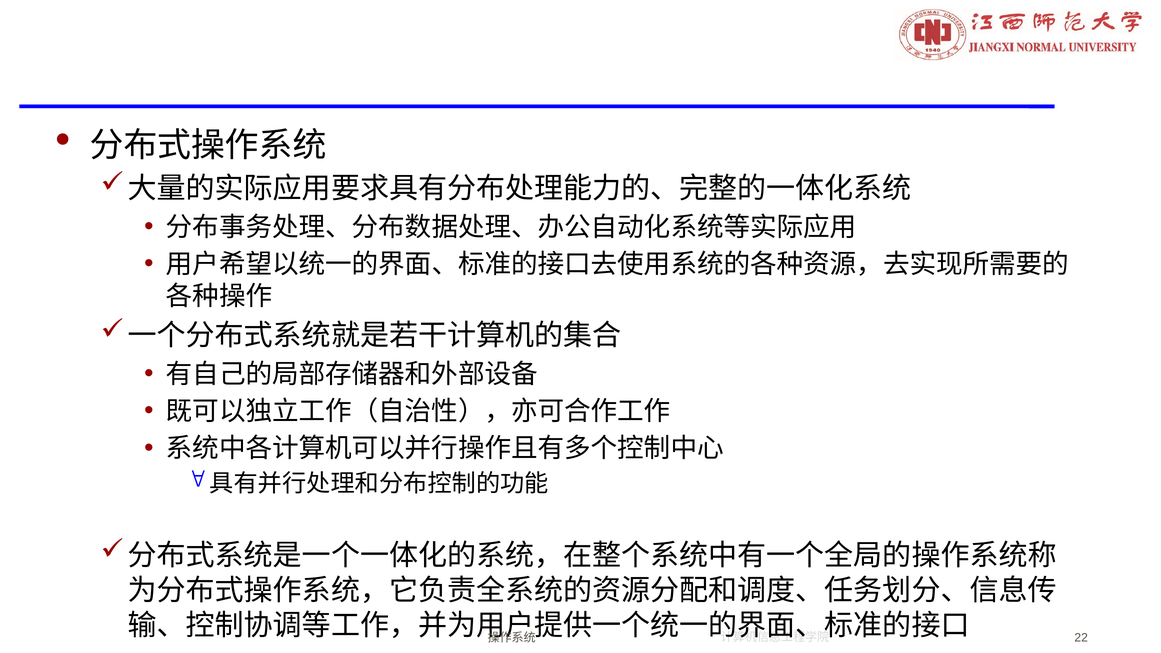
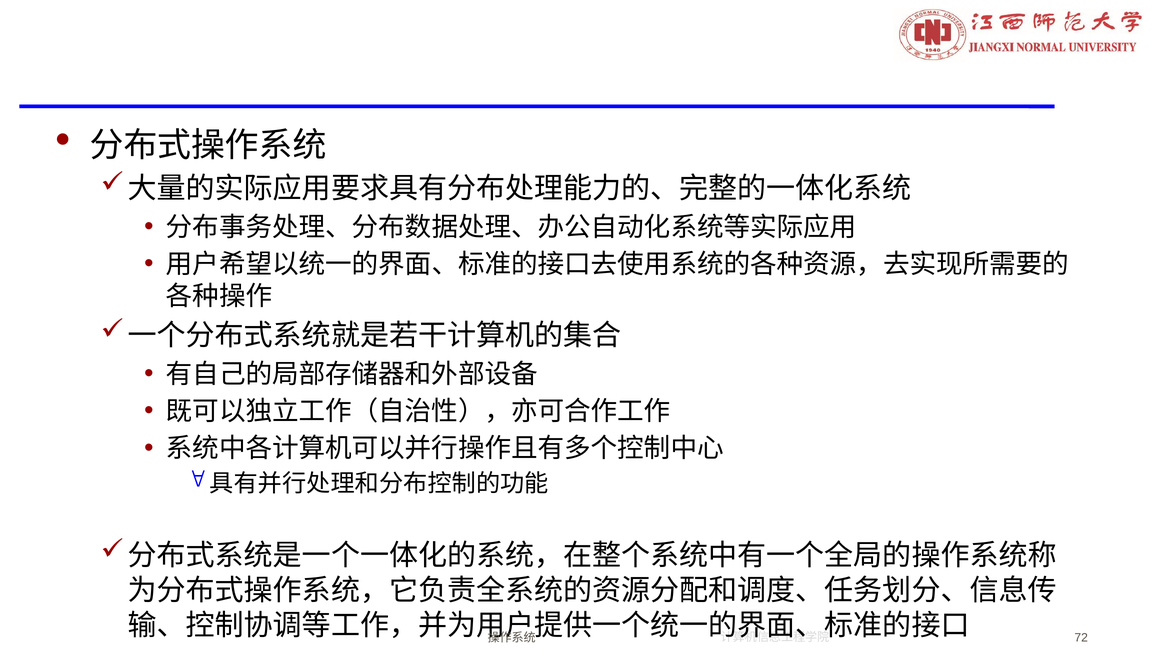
22: 22 -> 72
